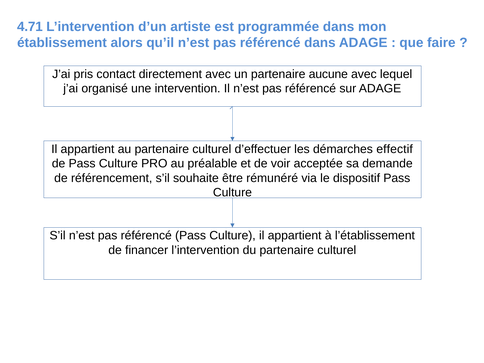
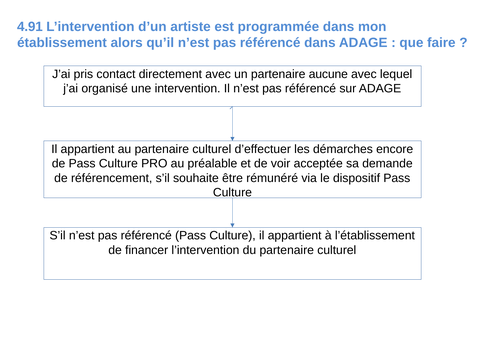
4.71: 4.71 -> 4.91
effectif: effectif -> encore
